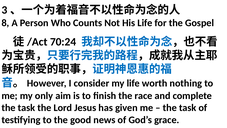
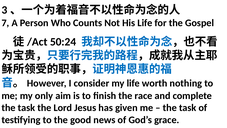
8: 8 -> 7
70:24: 70:24 -> 50:24
